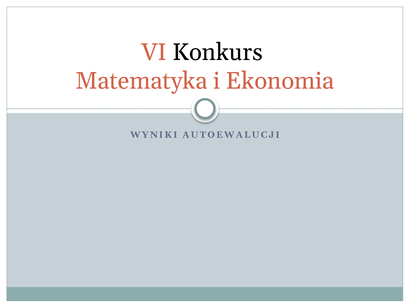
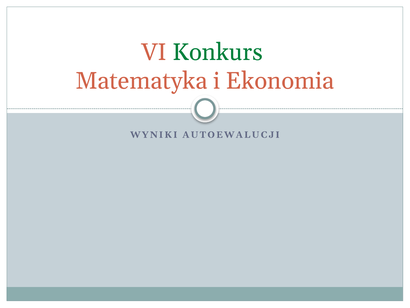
Konkurs colour: black -> green
